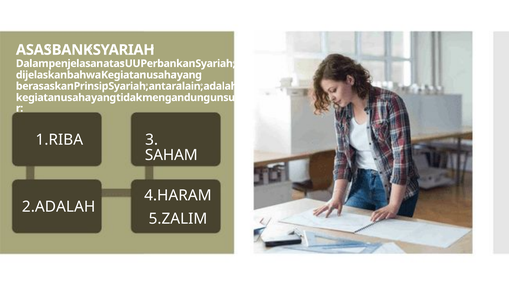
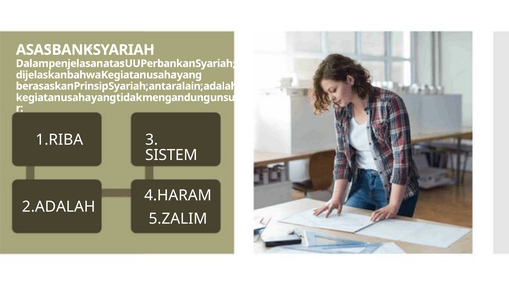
SAHAM: SAHAM -> SISTEM
